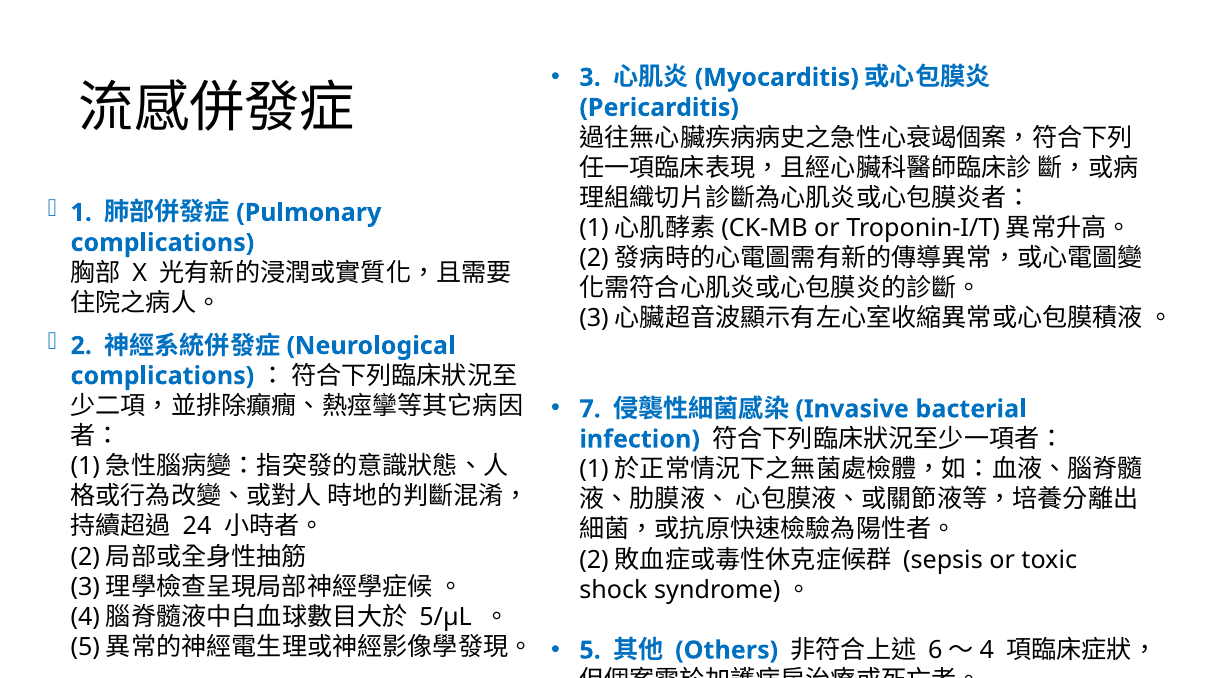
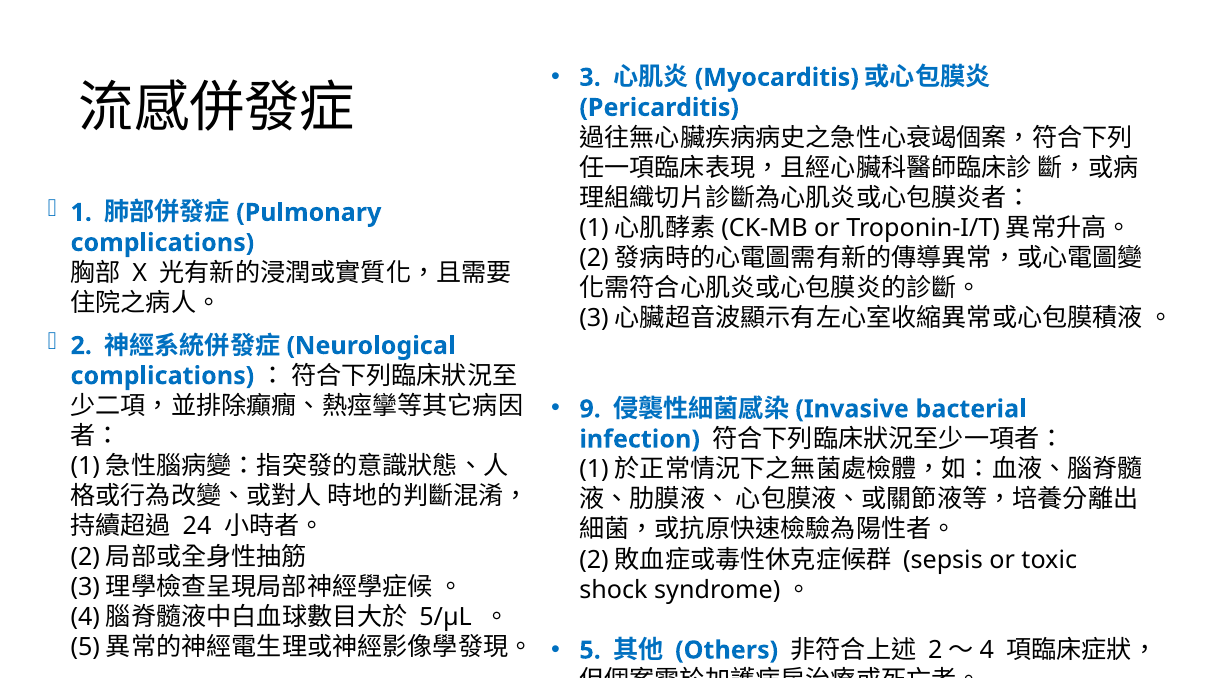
7: 7 -> 9
6 at (935, 650): 6 -> 2
